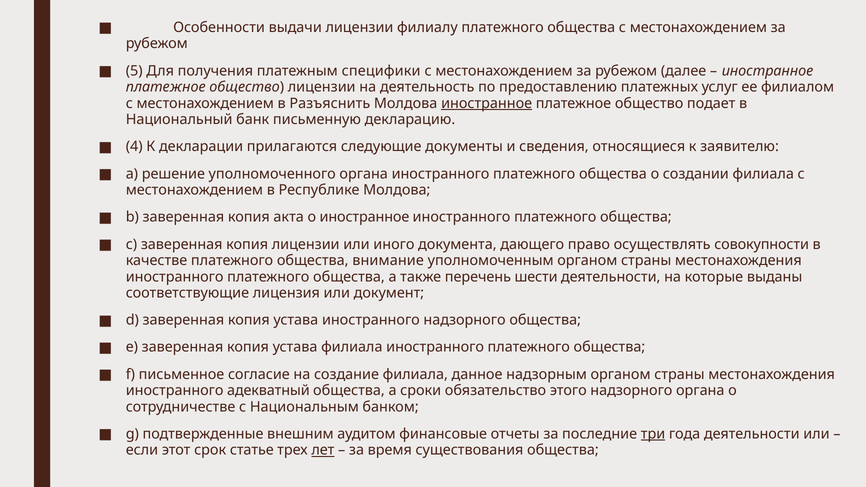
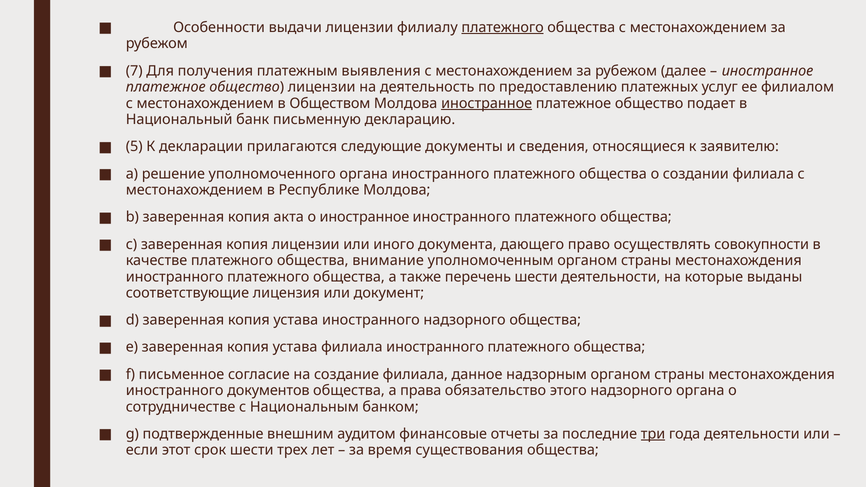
платежного at (503, 27) underline: none -> present
5: 5 -> 7
специфики: специфики -> выявления
Разъяснить: Разъяснить -> Обществом
4: 4 -> 5
адекватный: адекватный -> документов
сроки: сроки -> права
срок статье: статье -> шести
лет underline: present -> none
